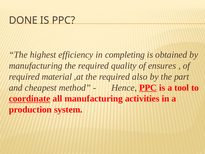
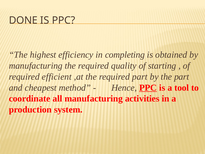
ensures: ensures -> starting
material: material -> efficient
required also: also -> part
coordinate underline: present -> none
